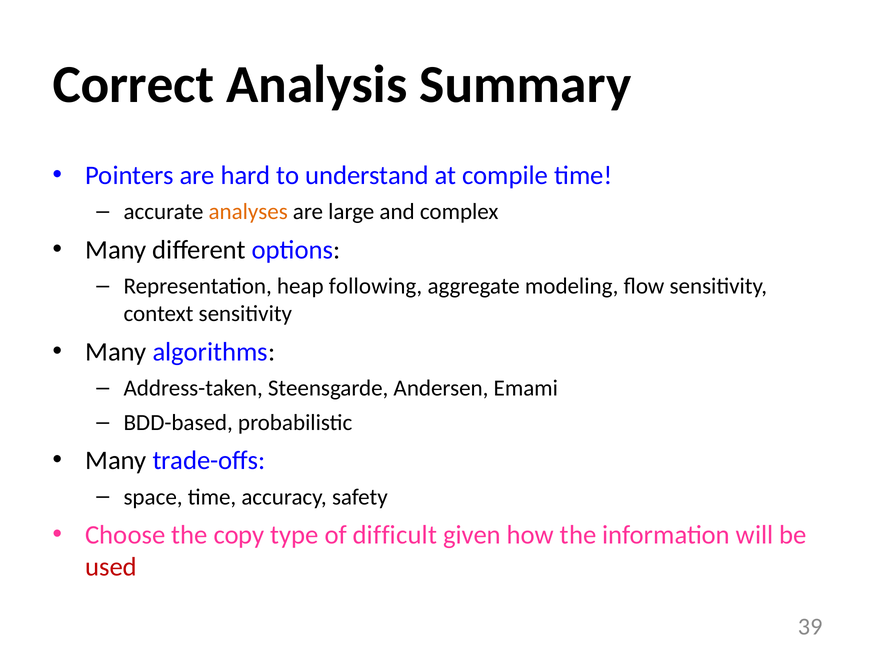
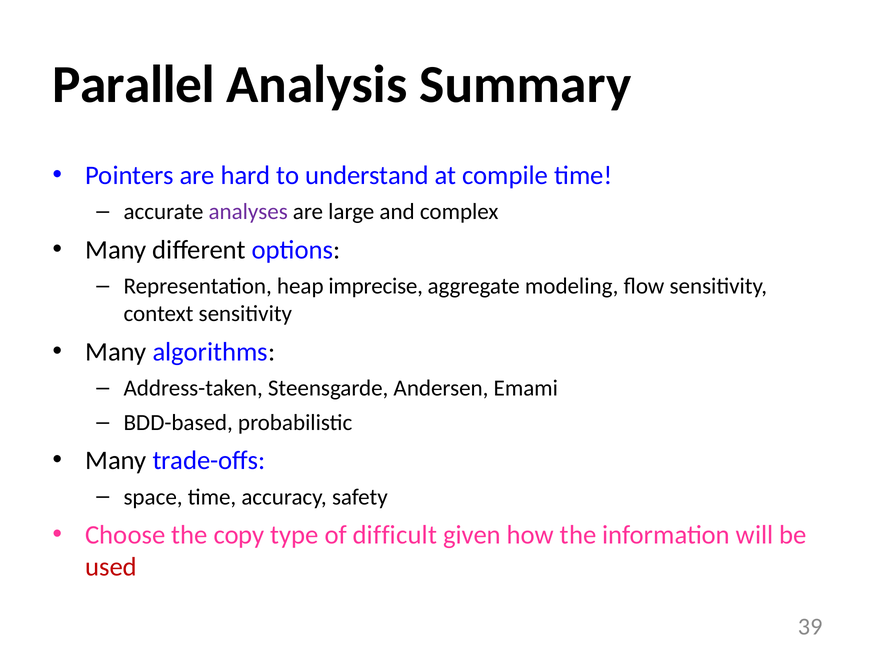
Correct: Correct -> Parallel
analyses colour: orange -> purple
following: following -> imprecise
